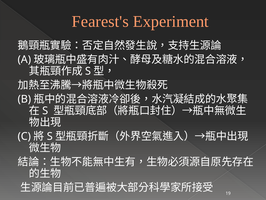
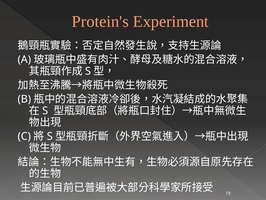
Fearest's: Fearest's -> Protein's
